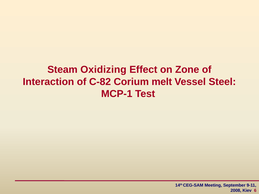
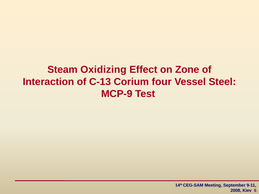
C-82: C-82 -> C-13
melt: melt -> four
MCP-1: MCP-1 -> MCP-9
